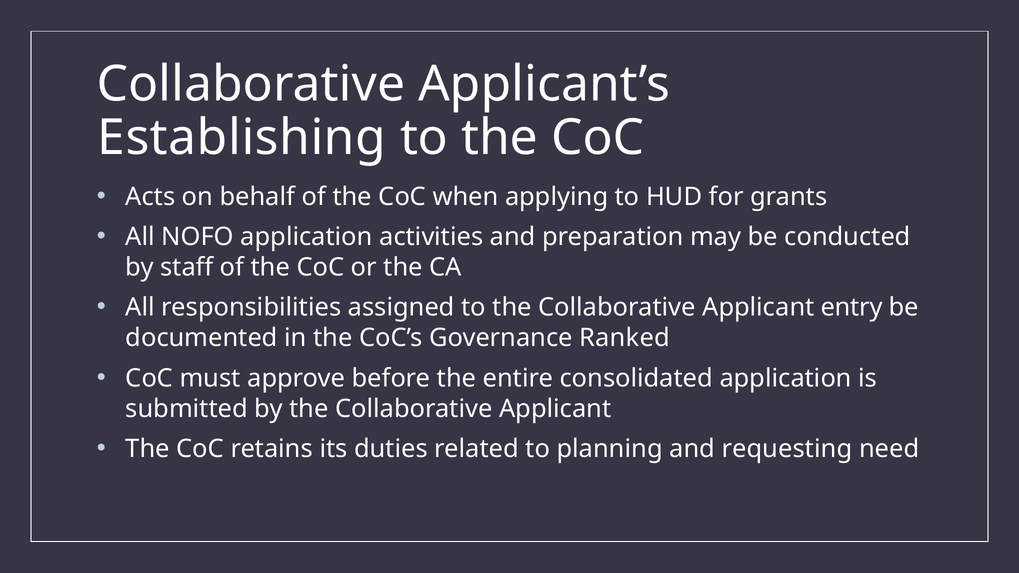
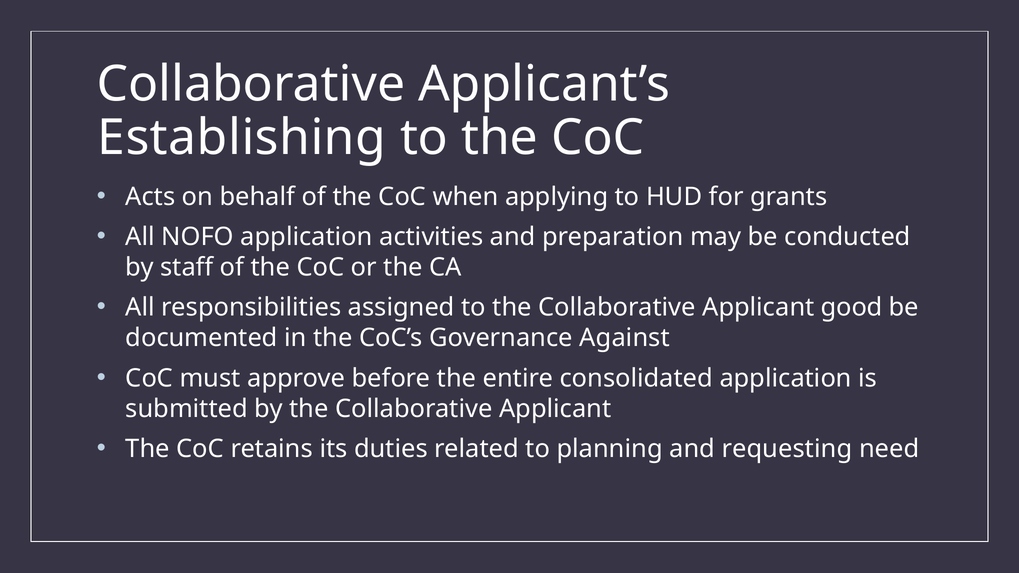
entry: entry -> good
Ranked: Ranked -> Against
